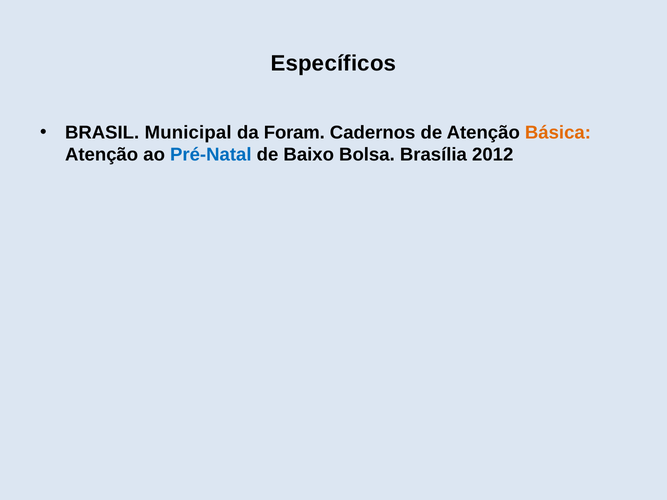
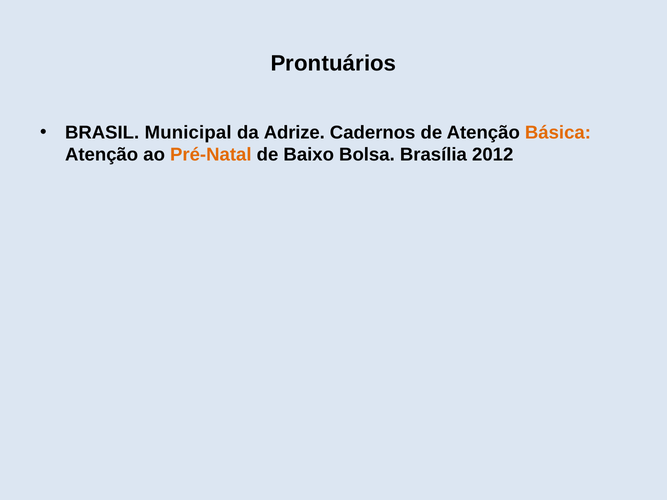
Específicos: Específicos -> Prontuários
Foram: Foram -> Adrize
Pré-Natal colour: blue -> orange
